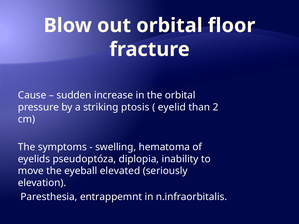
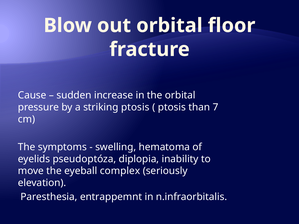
eyelid at (172, 107): eyelid -> ptosis
2: 2 -> 7
elevated: elevated -> complex
